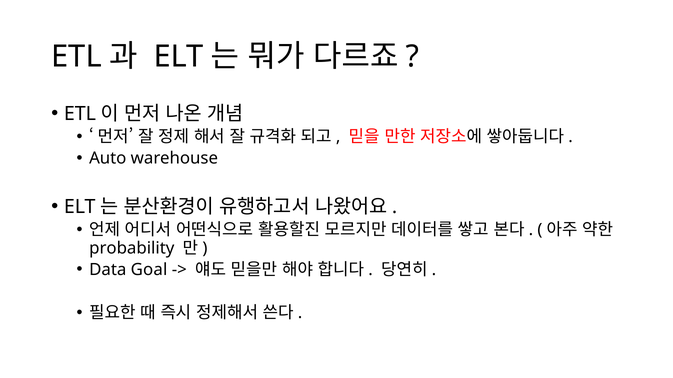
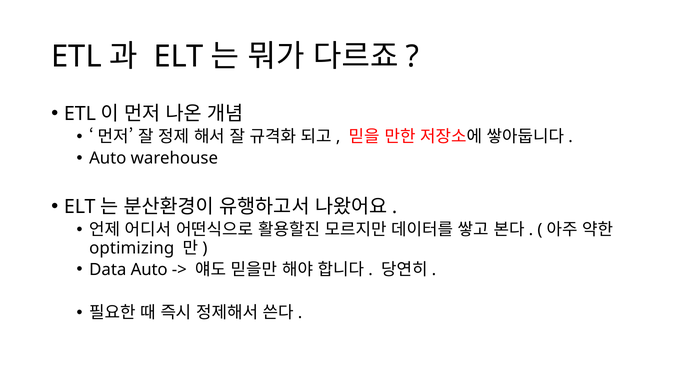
probability: probability -> optimizing
Data Goal: Goal -> Auto
